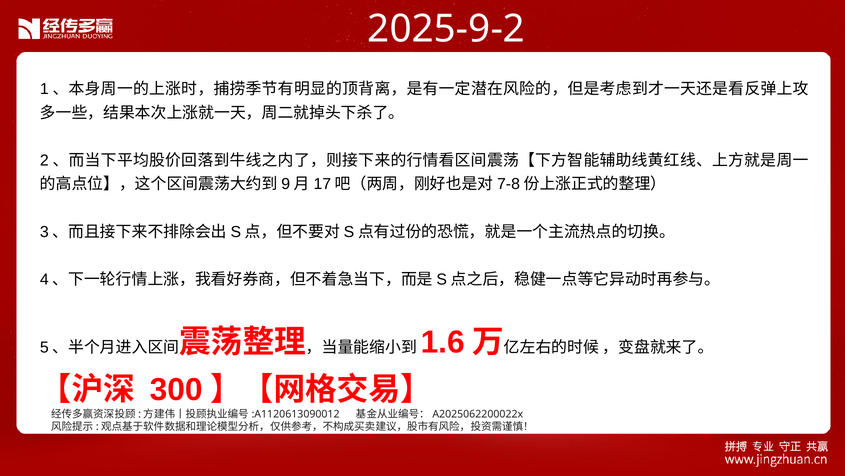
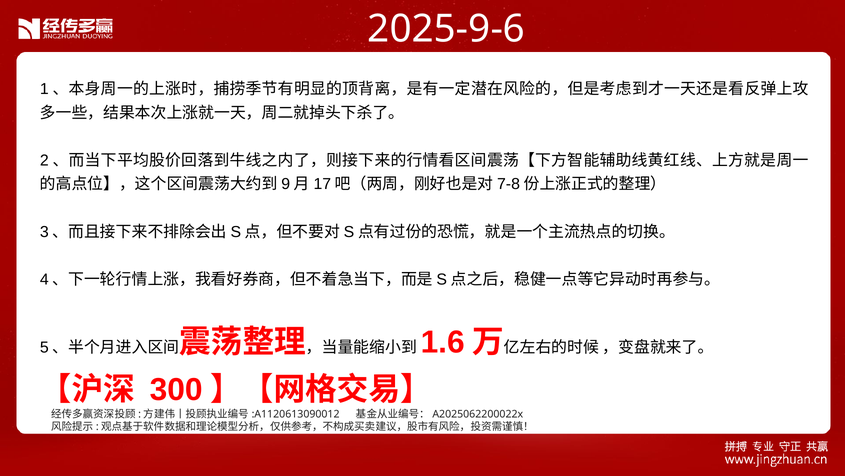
2025-9-2: 2025-9-2 -> 2025-9-6
